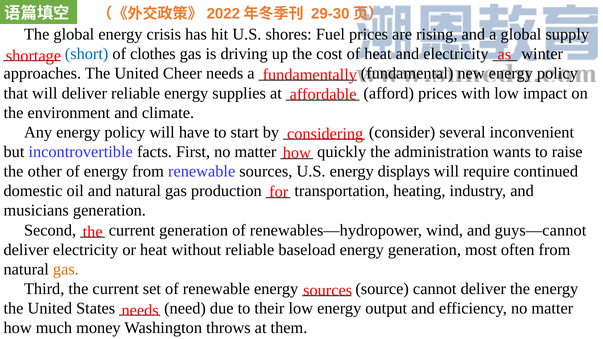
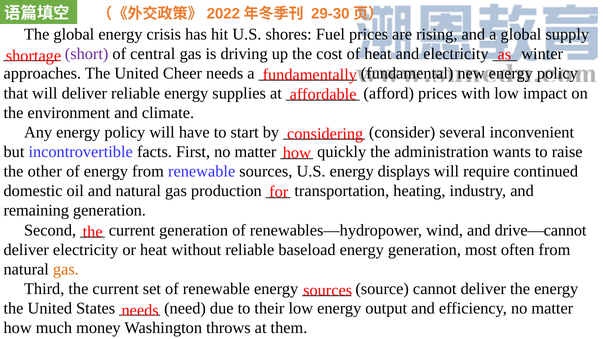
short colour: blue -> purple
clothes: clothes -> central
musicians: musicians -> remaining
guys—cannot: guys—cannot -> drive—cannot
